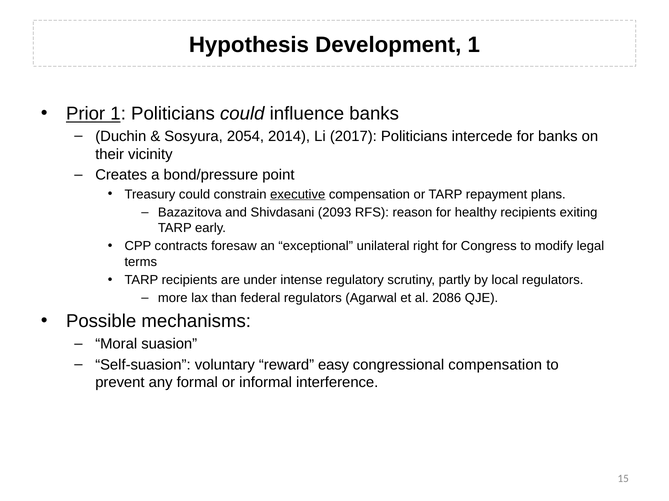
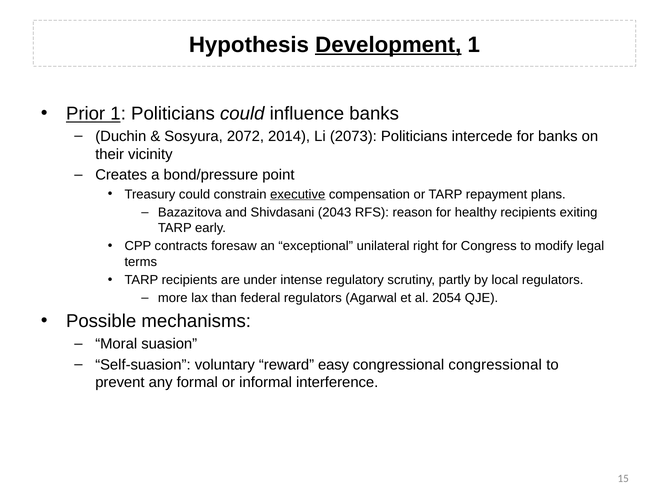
Development underline: none -> present
2054: 2054 -> 2072
2017: 2017 -> 2073
2093: 2093 -> 2043
2086: 2086 -> 2054
congressional compensation: compensation -> congressional
